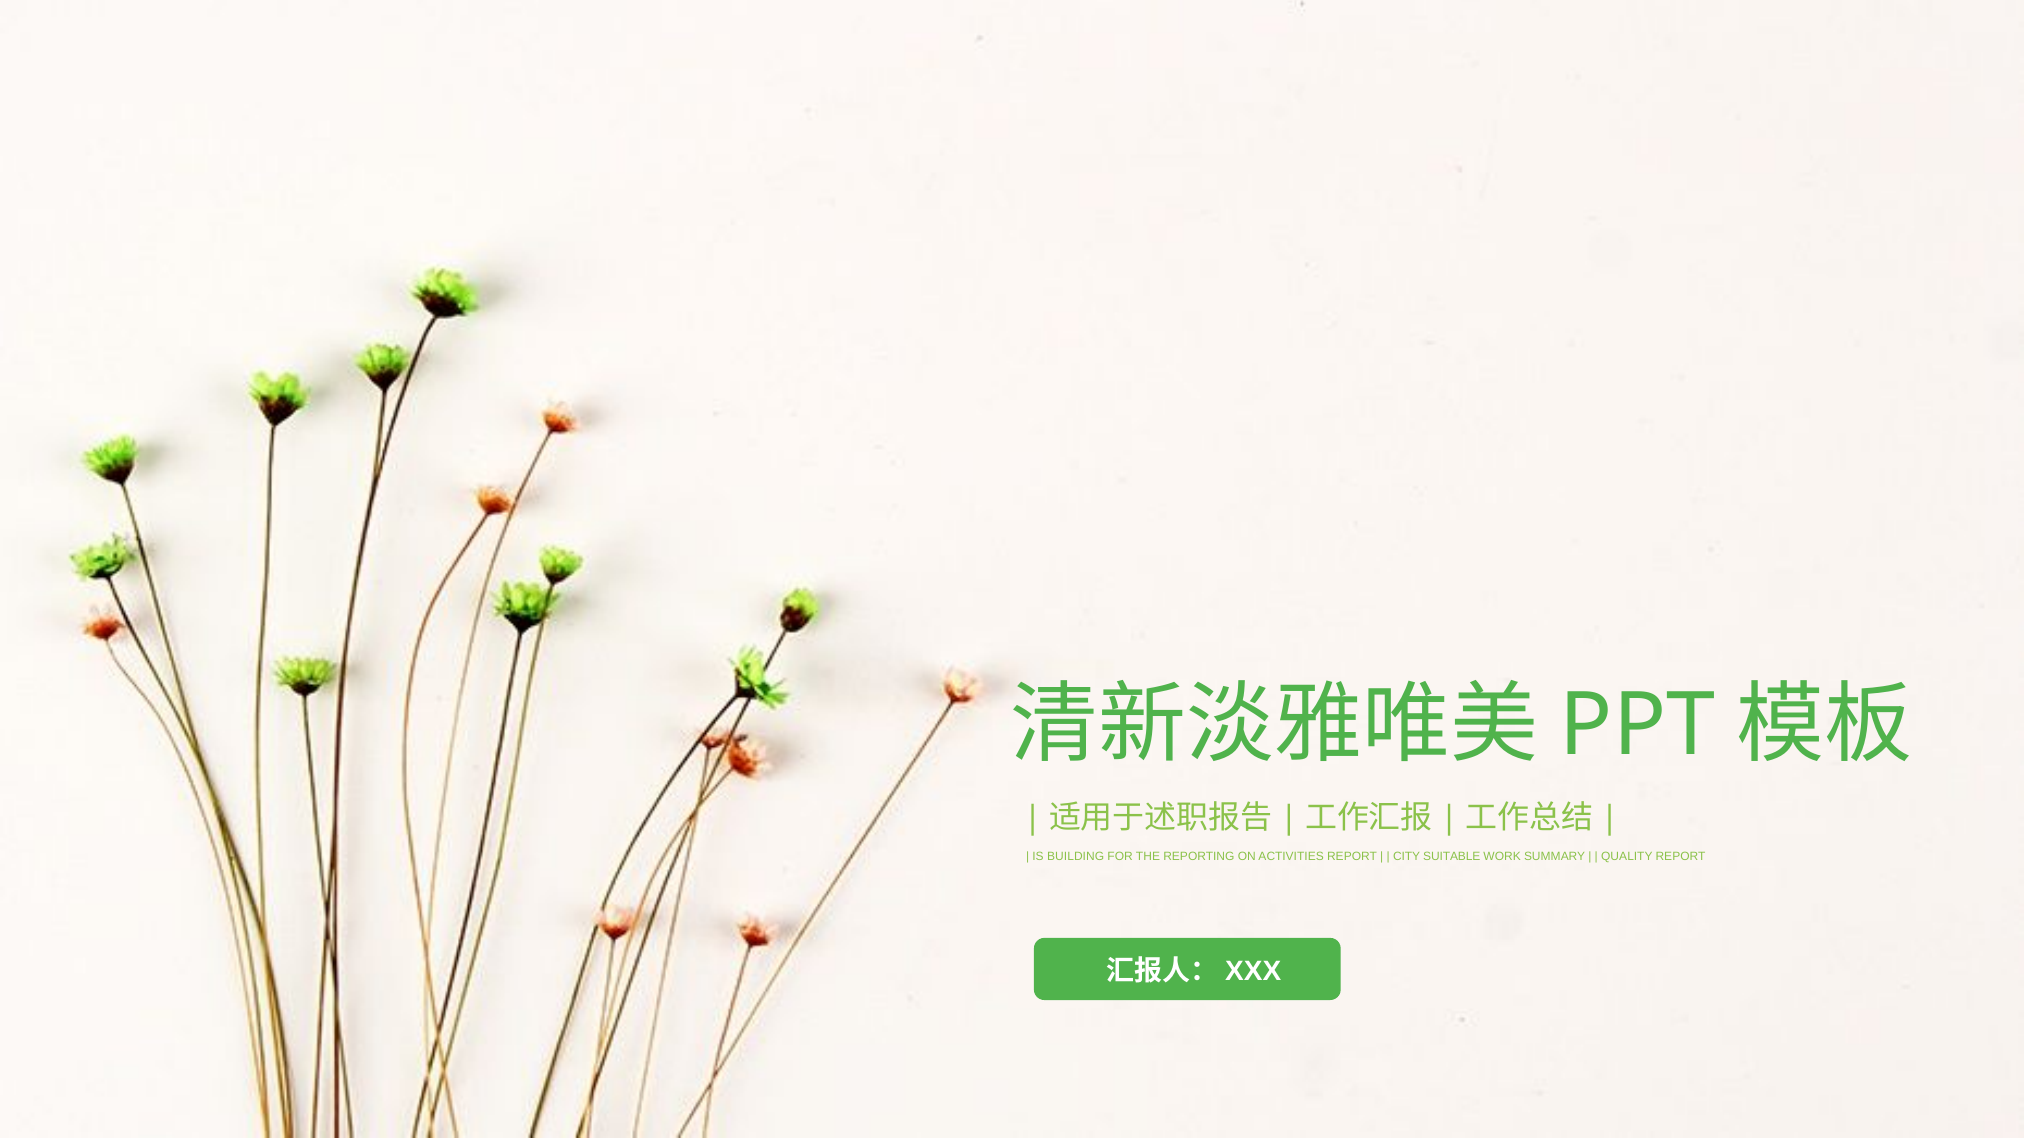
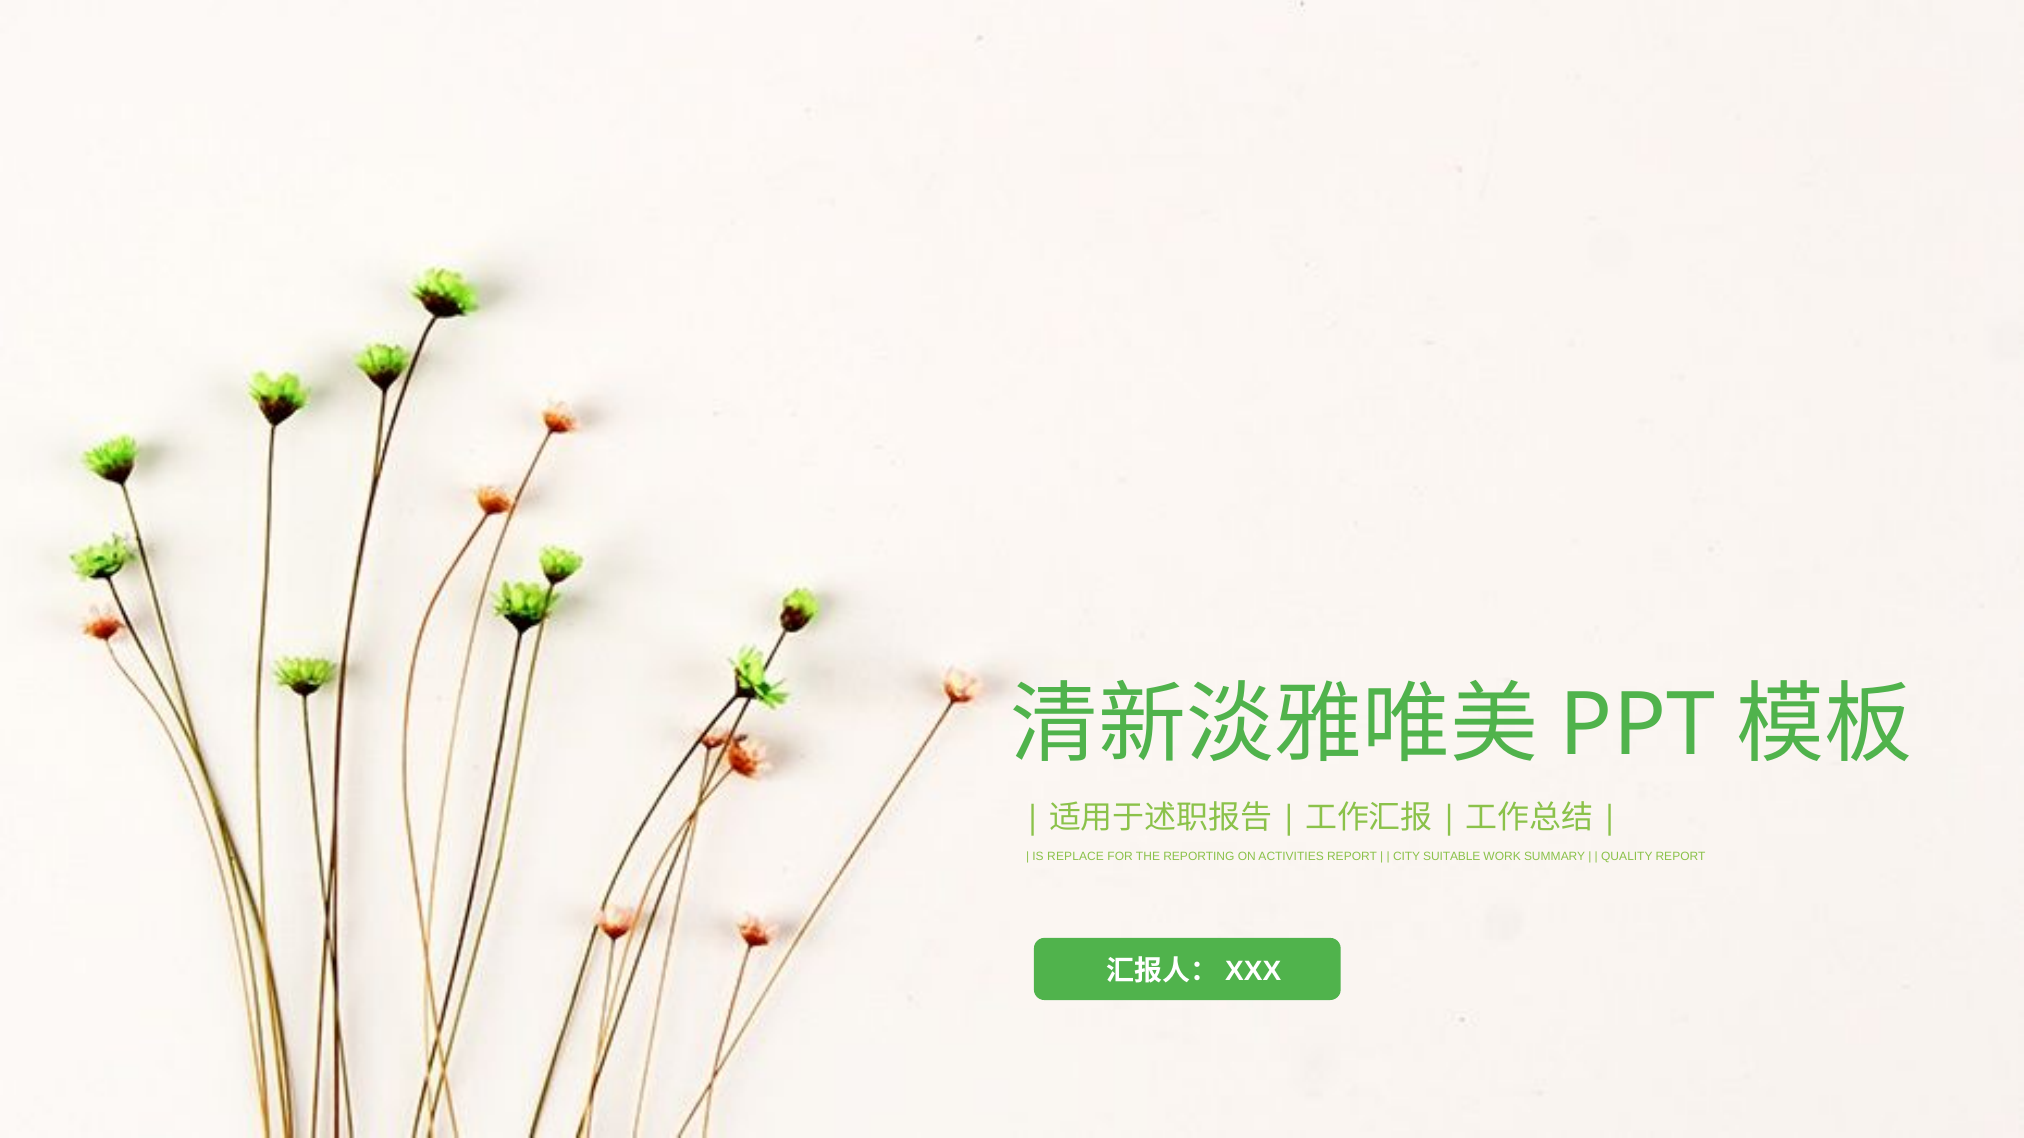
BUILDING: BUILDING -> REPLACE
